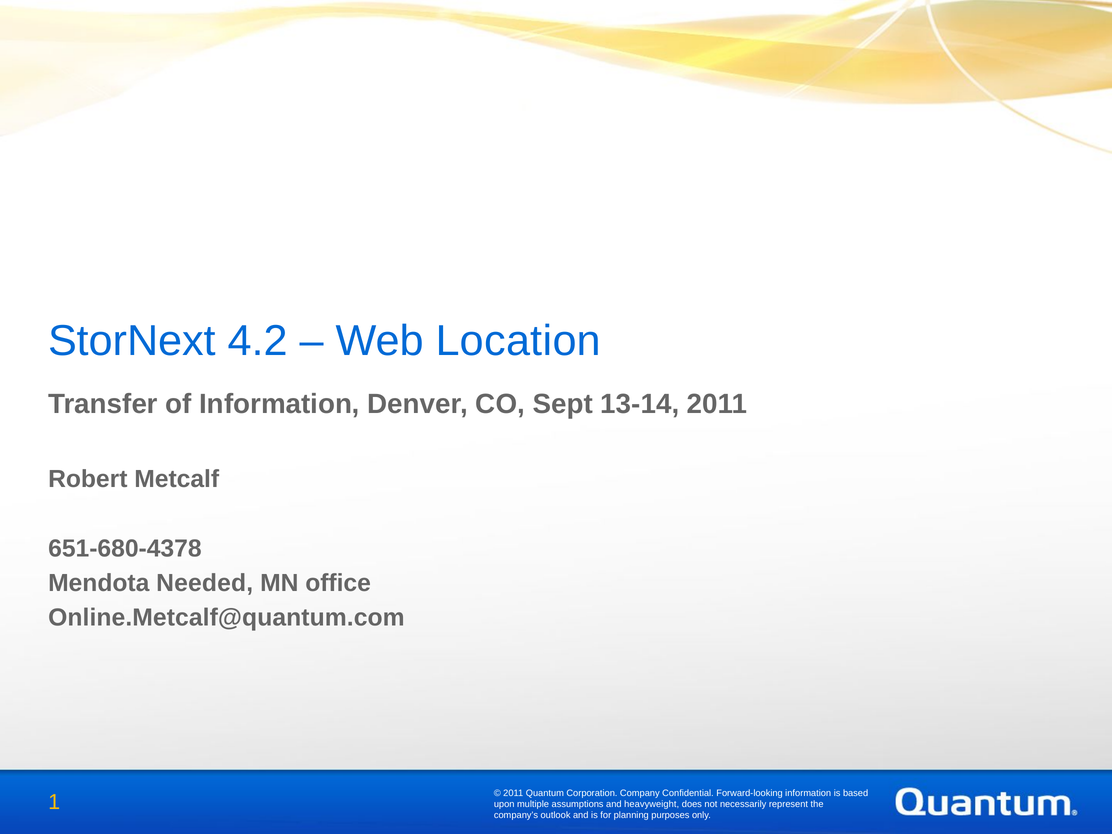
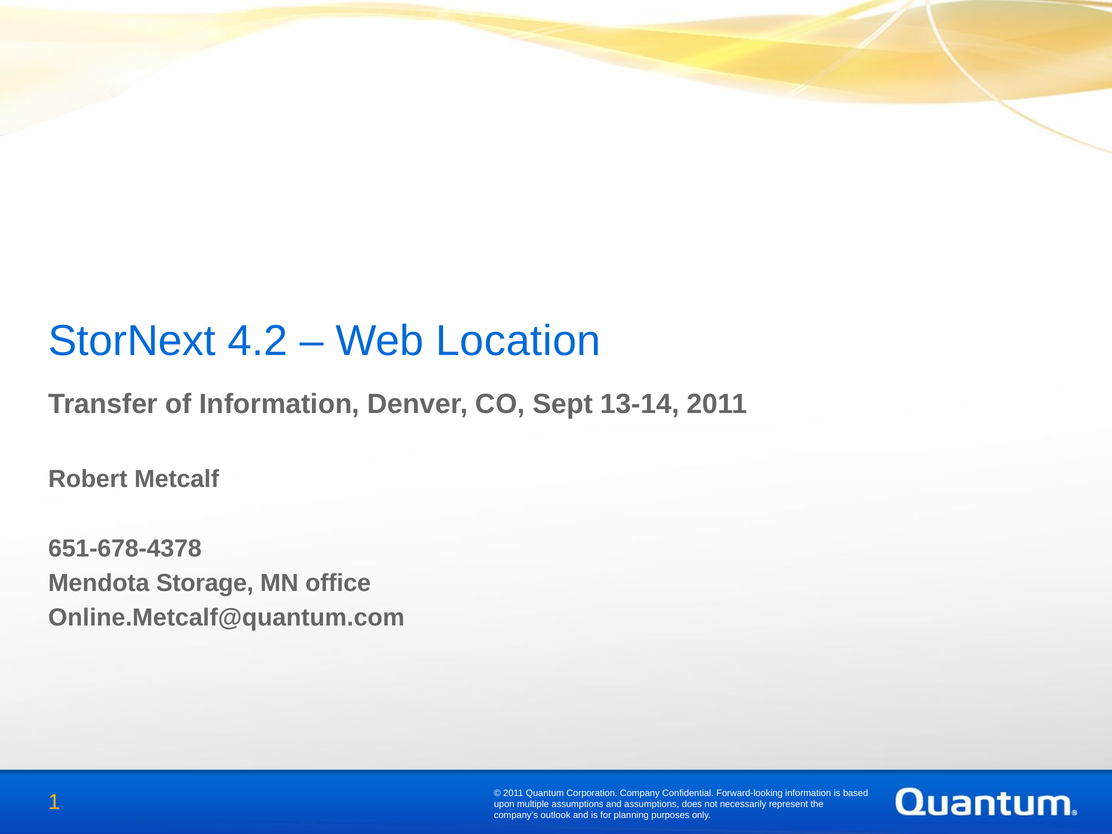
651-680-4378: 651-680-4378 -> 651-678-4378
Needed: Needed -> Storage
and heavyweight: heavyweight -> assumptions
